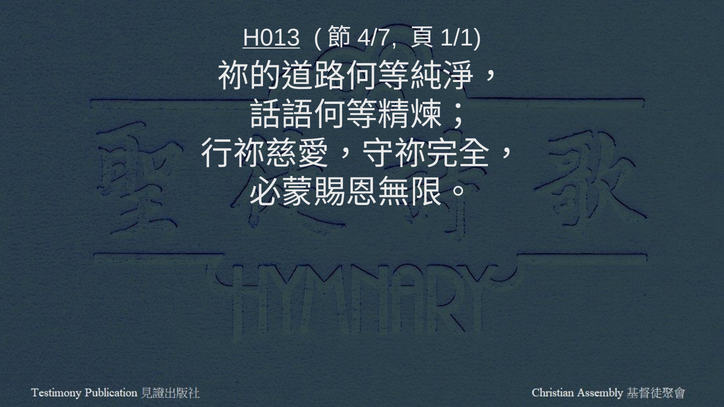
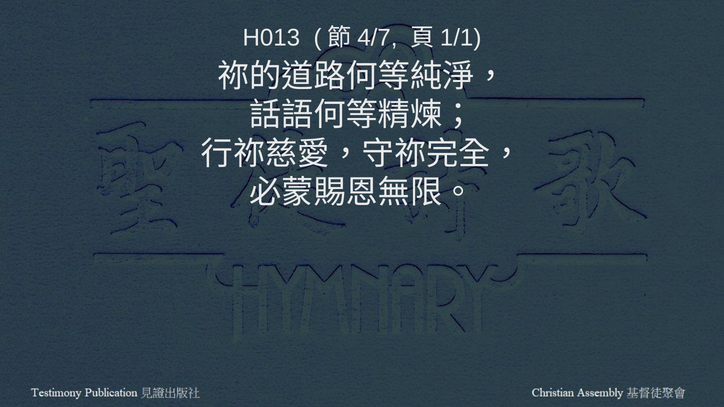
H013 underline: present -> none
